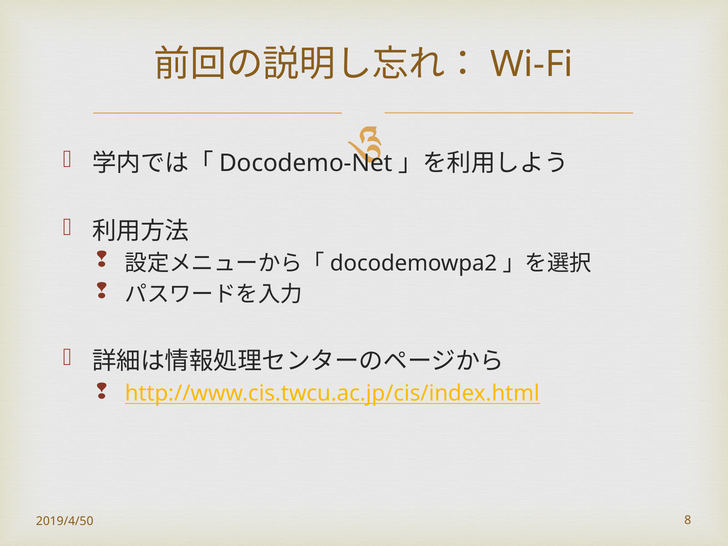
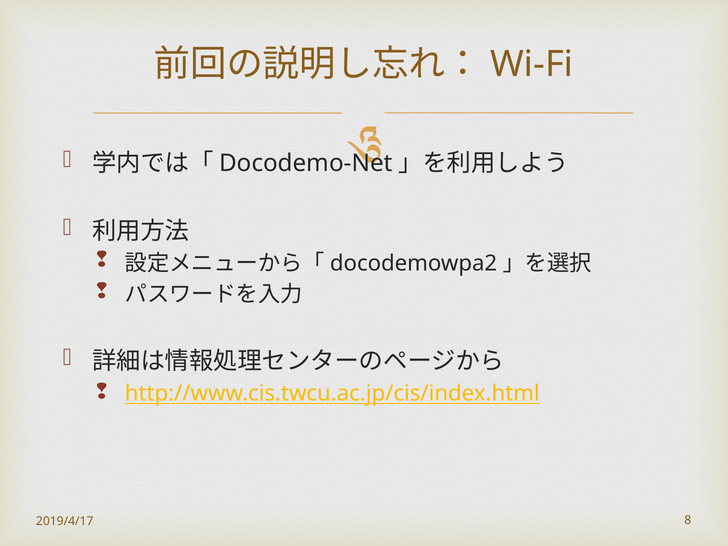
2019/4/50: 2019/4/50 -> 2019/4/17
